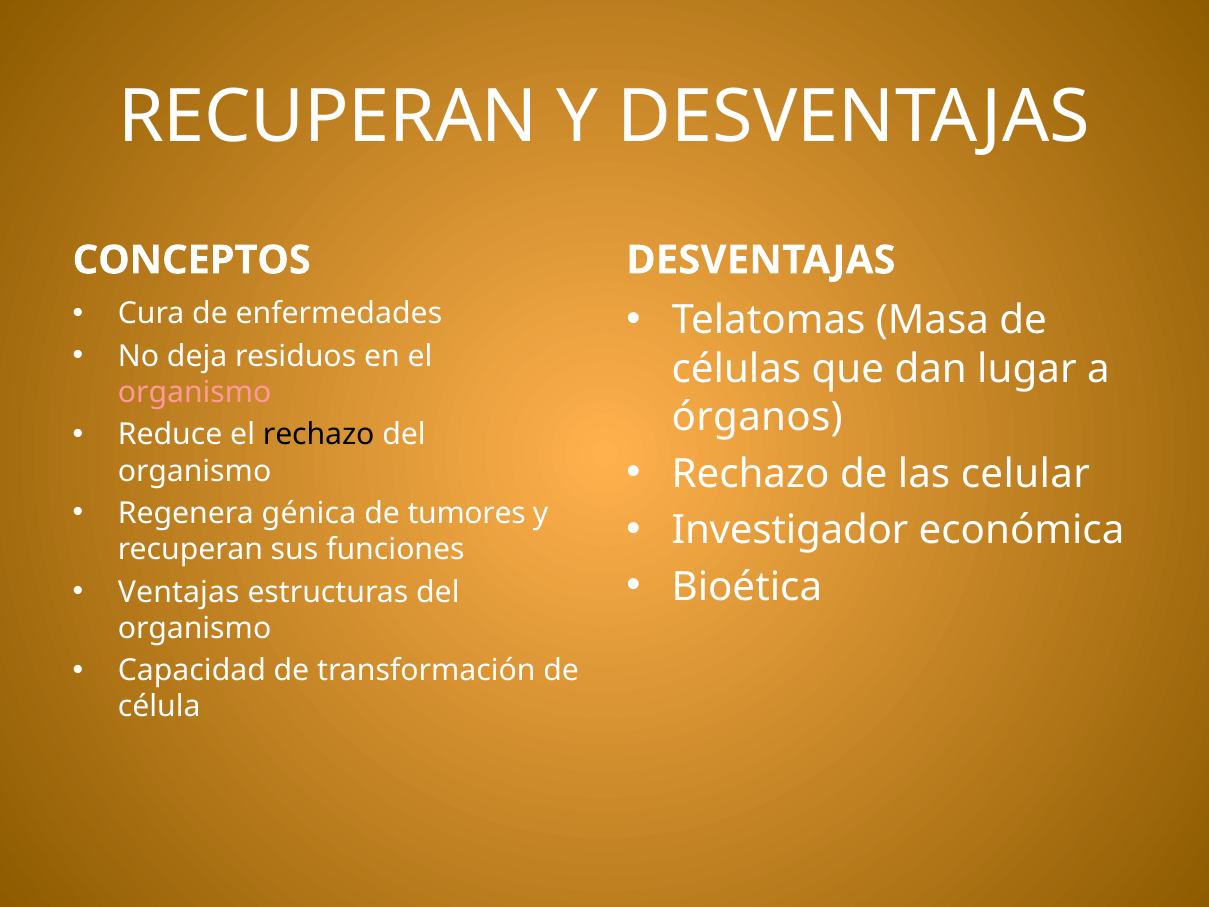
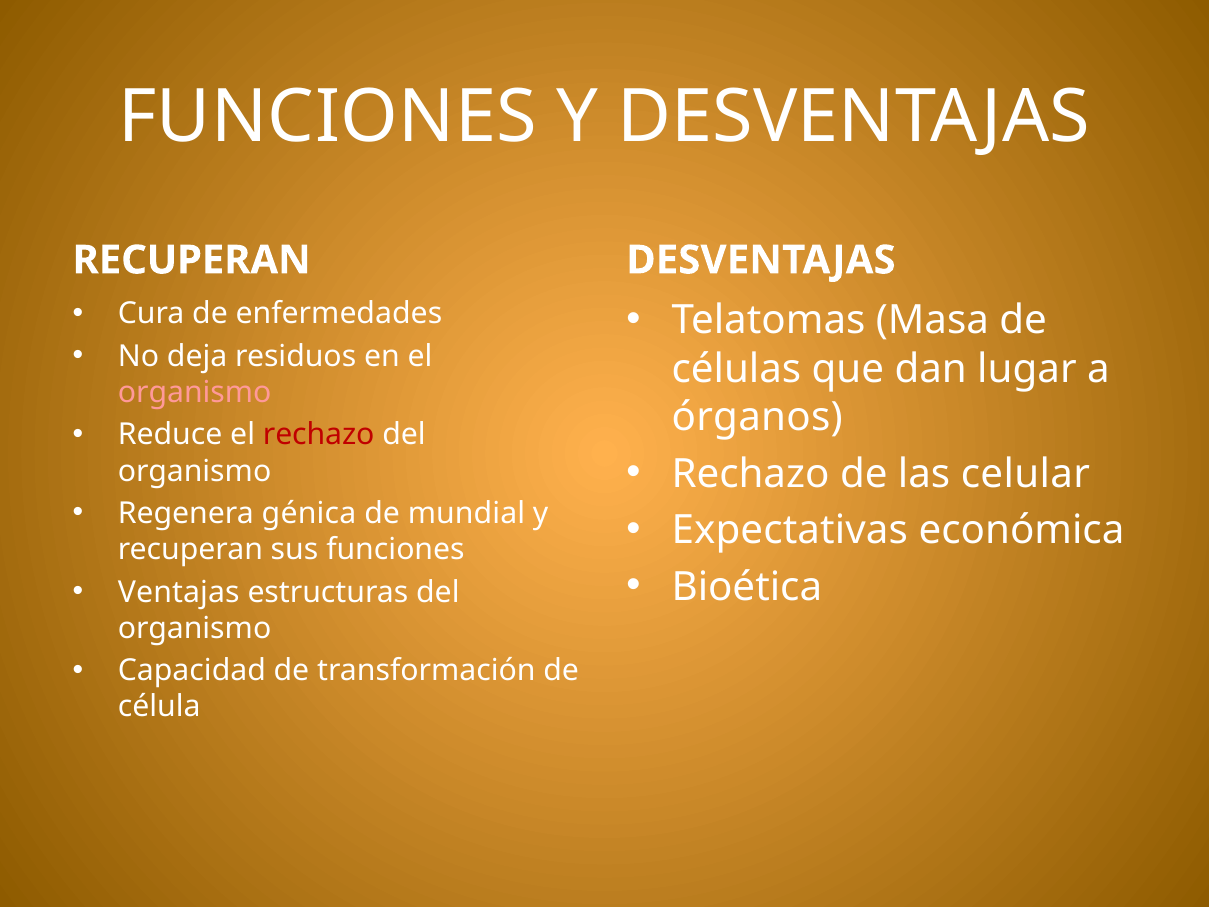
RECUPERAN at (328, 117): RECUPERAN -> FUNCIONES
CONCEPTOS at (192, 260): CONCEPTOS -> RECUPERAN
rechazo at (319, 435) colour: black -> red
tumores: tumores -> mundial
Investigador: Investigador -> Expectativas
